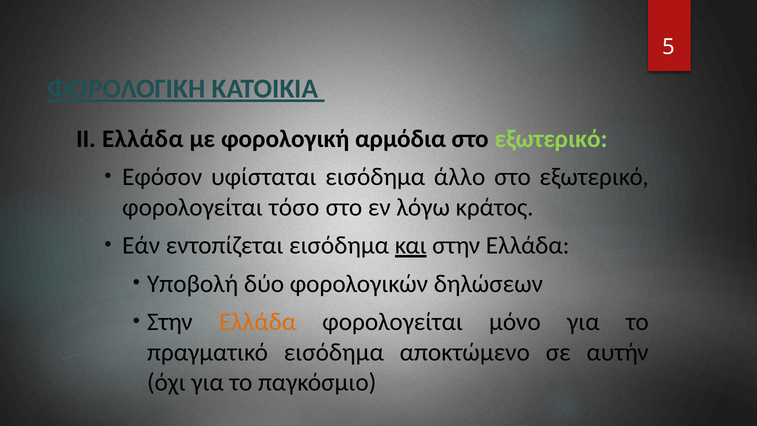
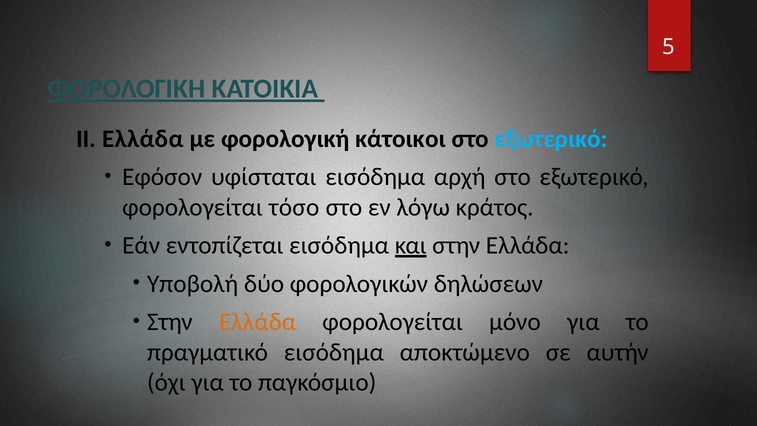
αρμόδια: αρμόδια -> κάτοικοι
εξωτερικό at (551, 139) colour: light green -> light blue
άλλο: άλλο -> αρχή
